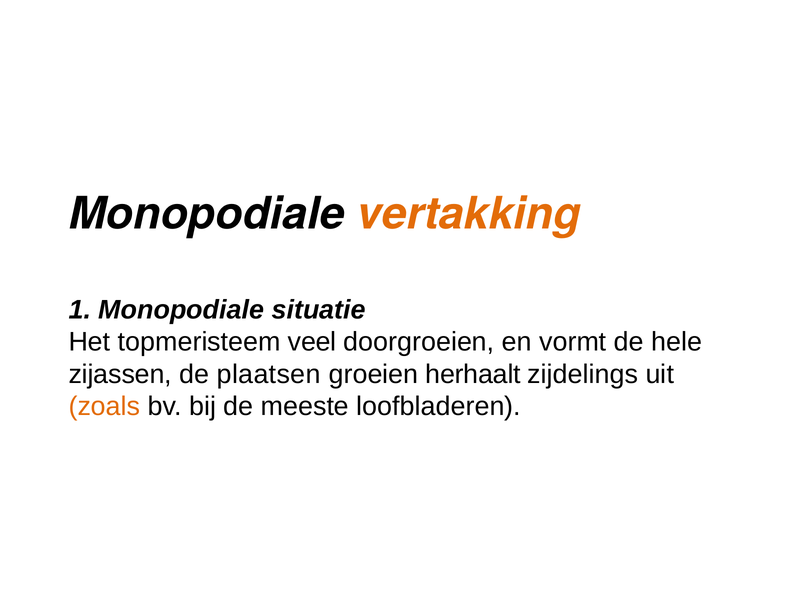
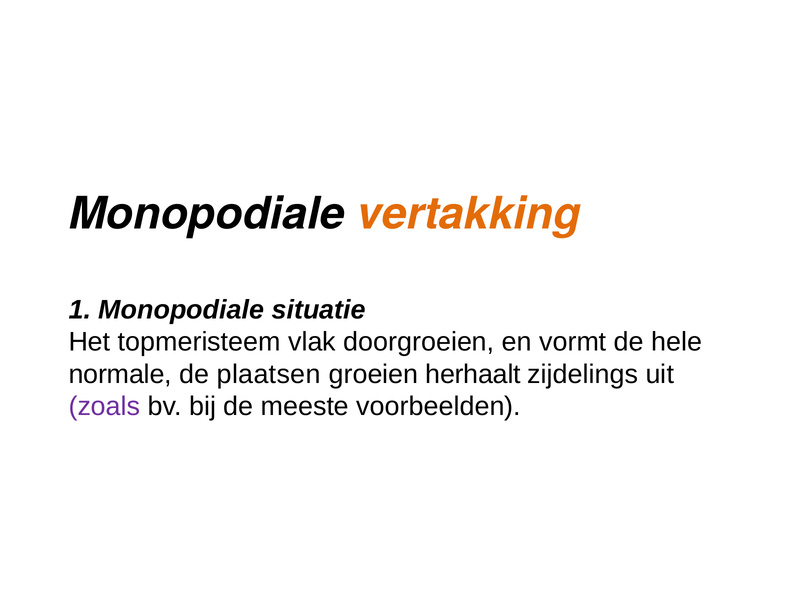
veel: veel -> vlak
zijassen: zijassen -> normale
zoals colour: orange -> purple
loofbladeren: loofbladeren -> voorbeelden
